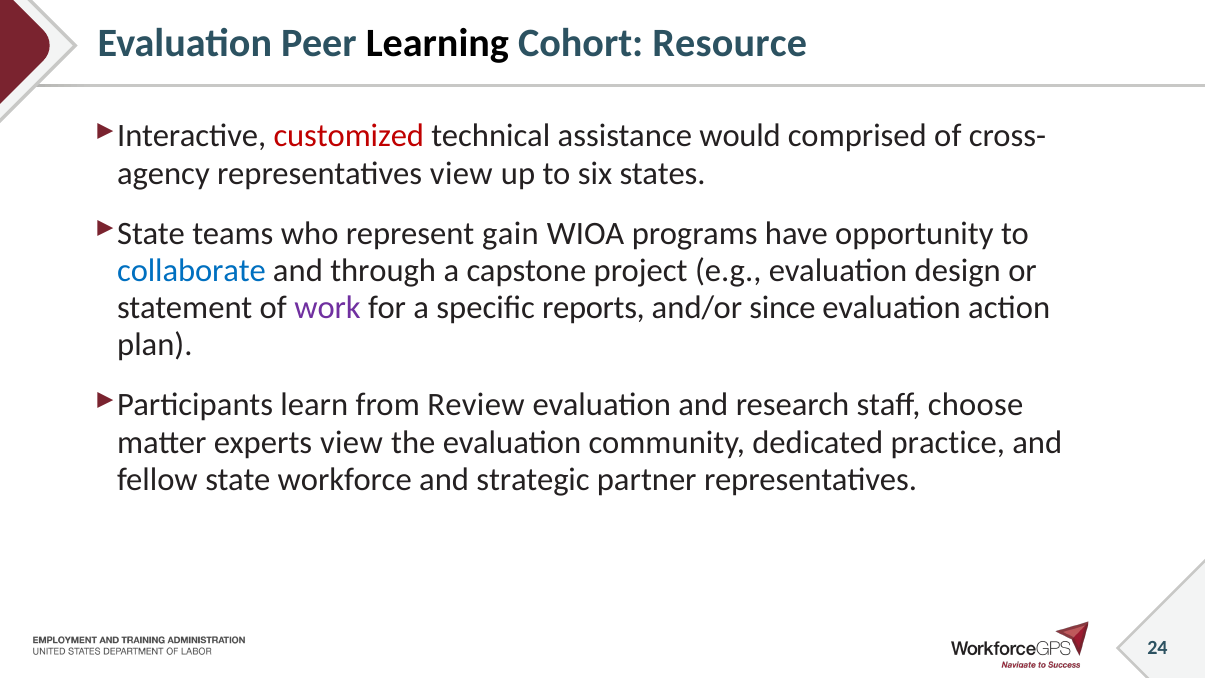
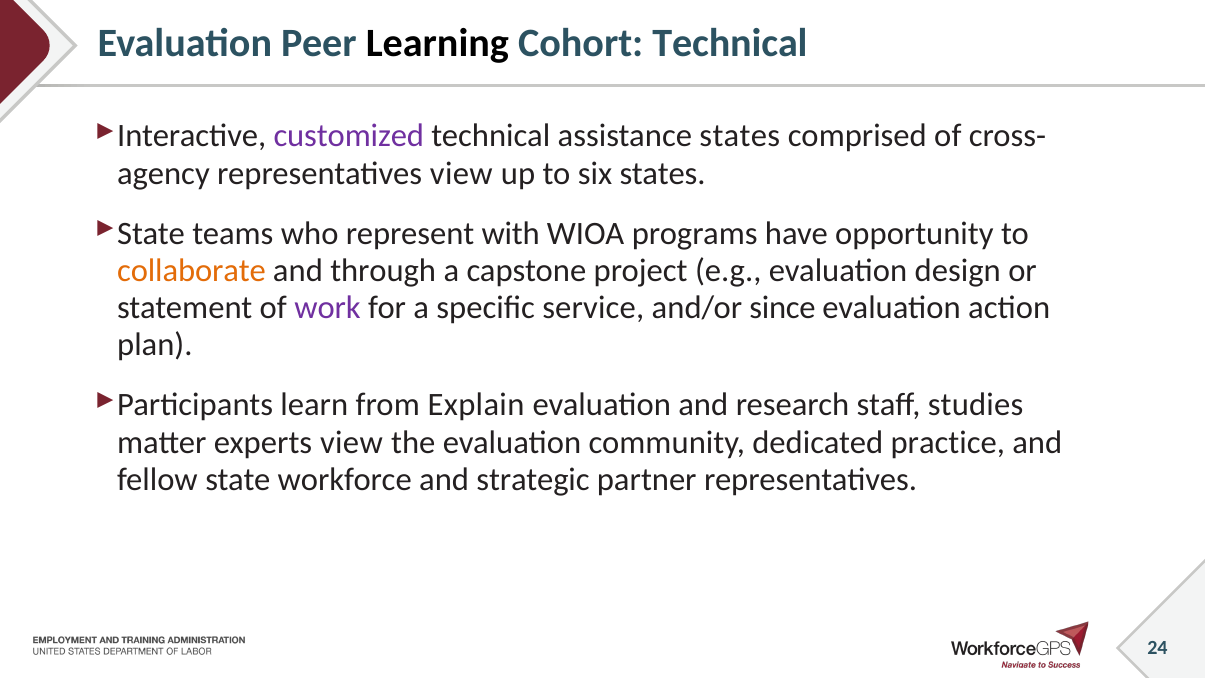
Cohort Resource: Resource -> Technical
customized colour: red -> purple
assistance would: would -> states
gain: gain -> with
collaborate colour: blue -> orange
reports: reports -> service
Review: Review -> Explain
choose: choose -> studies
